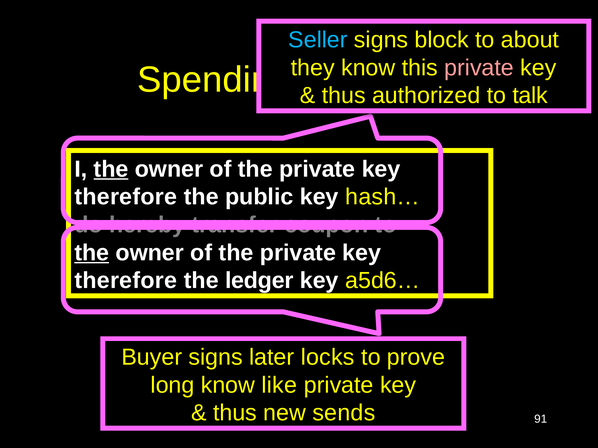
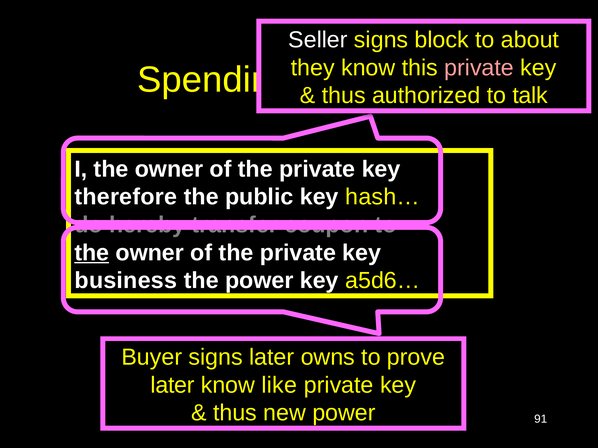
Seller colour: light blue -> white
the at (111, 169) underline: present -> none
therefore at (126, 281): therefore -> business
the ledger: ledger -> power
locks: locks -> owns
long at (172, 385): long -> later
new sends: sends -> power
